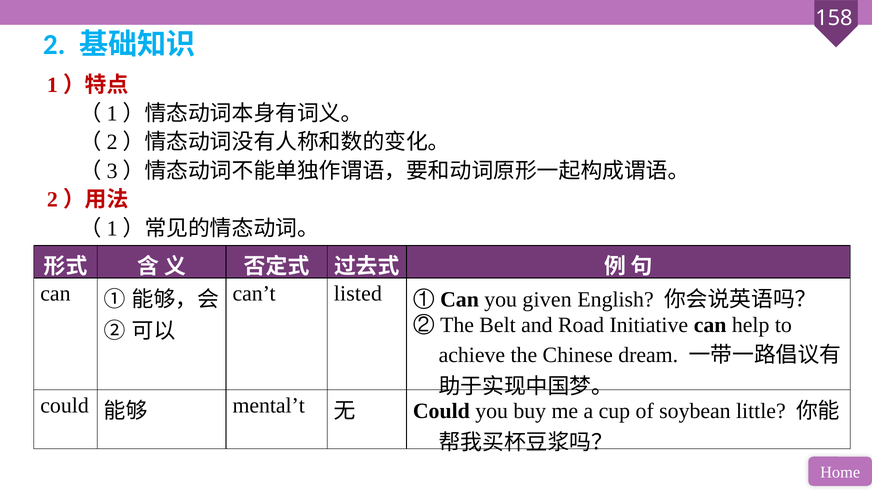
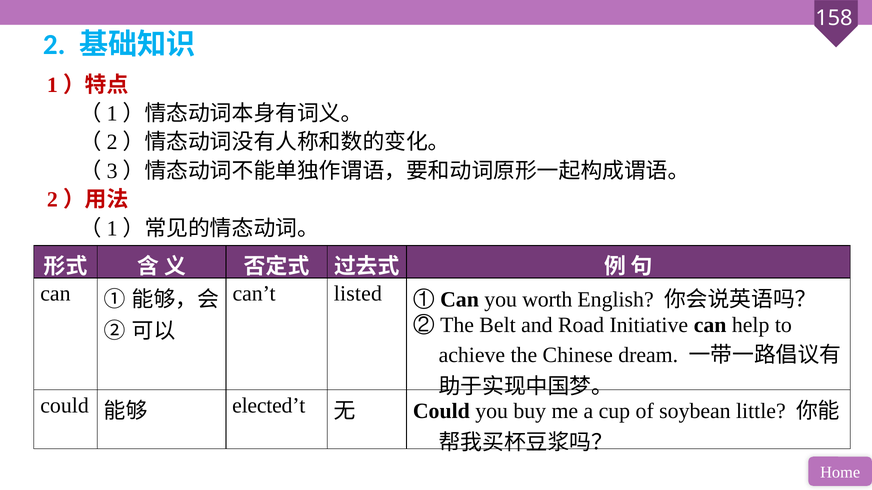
given: given -> worth
mental’t: mental’t -> elected’t
